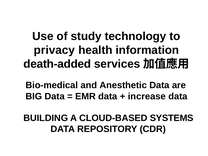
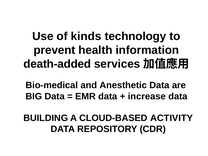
study: study -> kinds
privacy: privacy -> prevent
SYSTEMS: SYSTEMS -> ACTIVITY
